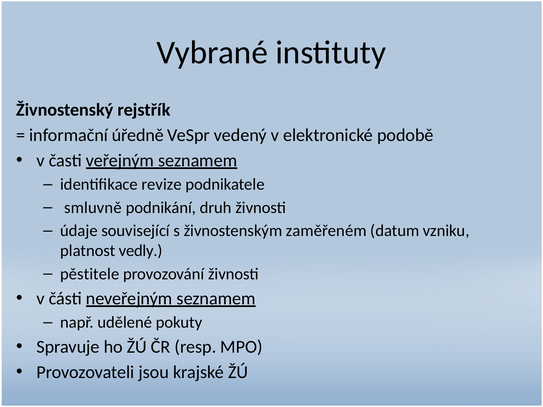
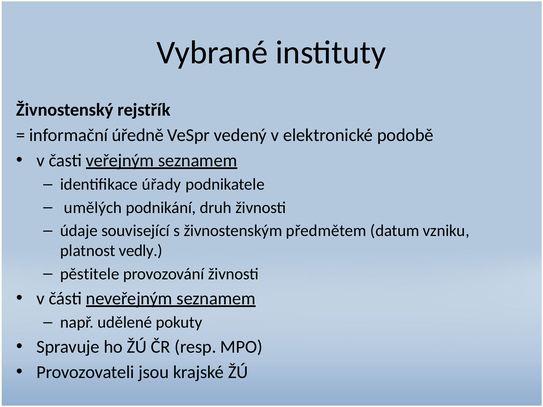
revize: revize -> úřady
smluvně: smluvně -> umělých
zaměřeném: zaměřeném -> předmětem
